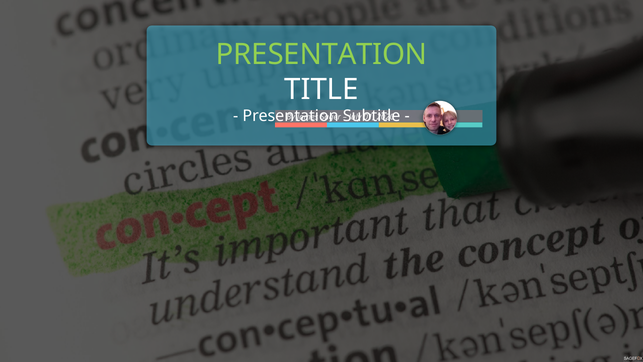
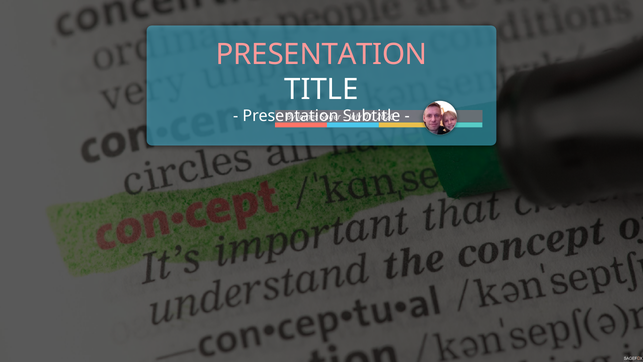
PRESENTATION at (322, 54) colour: light green -> pink
